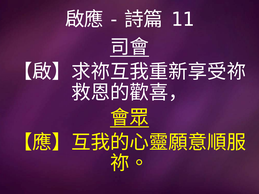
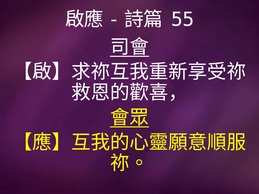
11: 11 -> 55
